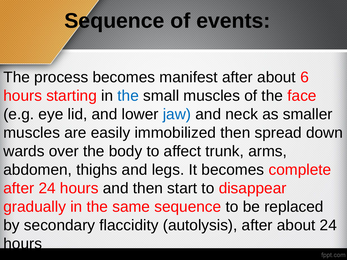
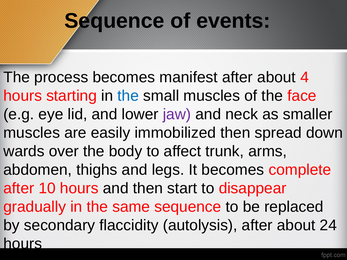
6: 6 -> 4
jaw colour: blue -> purple
after 24: 24 -> 10
